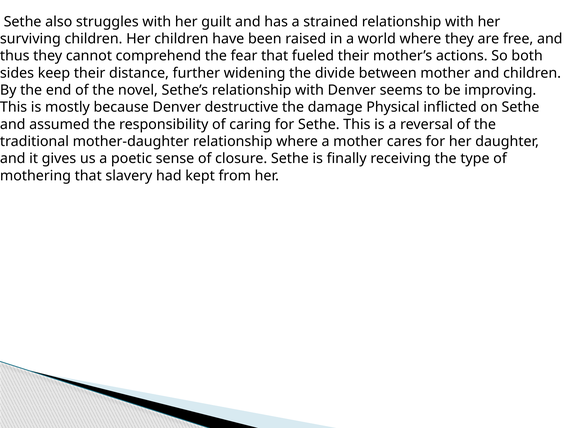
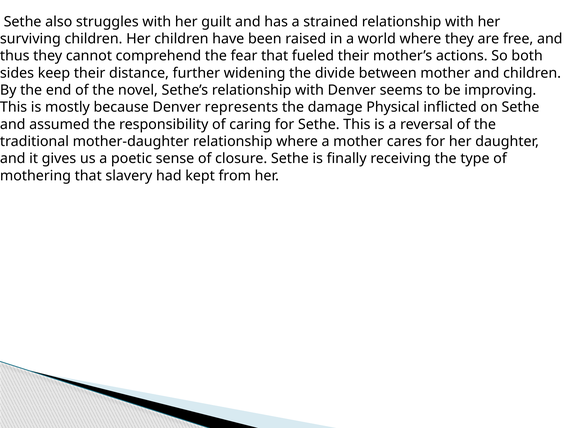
destructive: destructive -> represents
